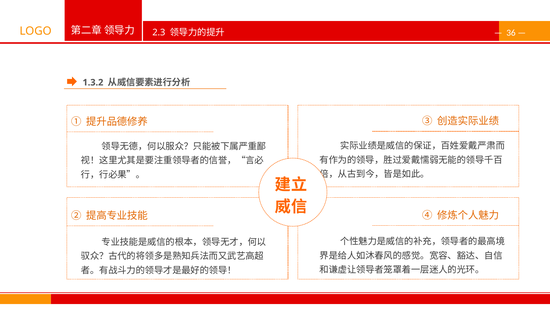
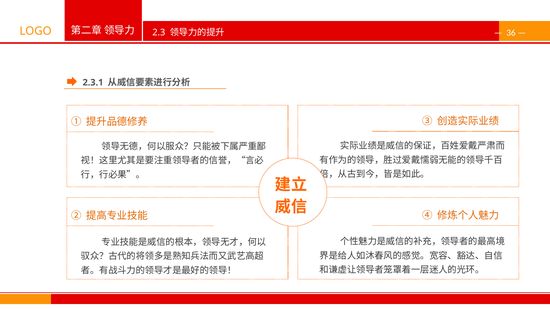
1.3.2: 1.3.2 -> 2.3.1
